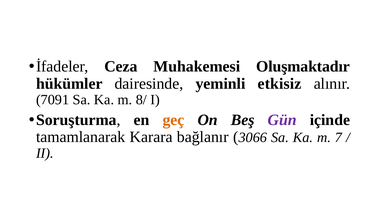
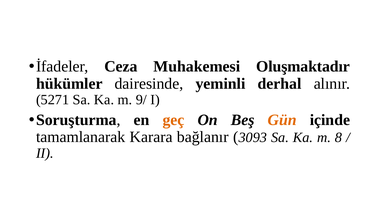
etkisiz: etkisiz -> derhal
7091: 7091 -> 5271
8/: 8/ -> 9/
Gün colour: purple -> orange
3066: 3066 -> 3093
7: 7 -> 8
